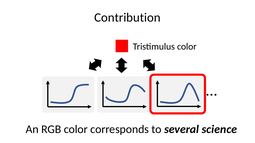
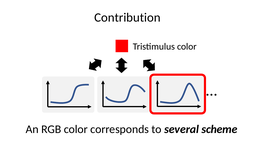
science: science -> scheme
